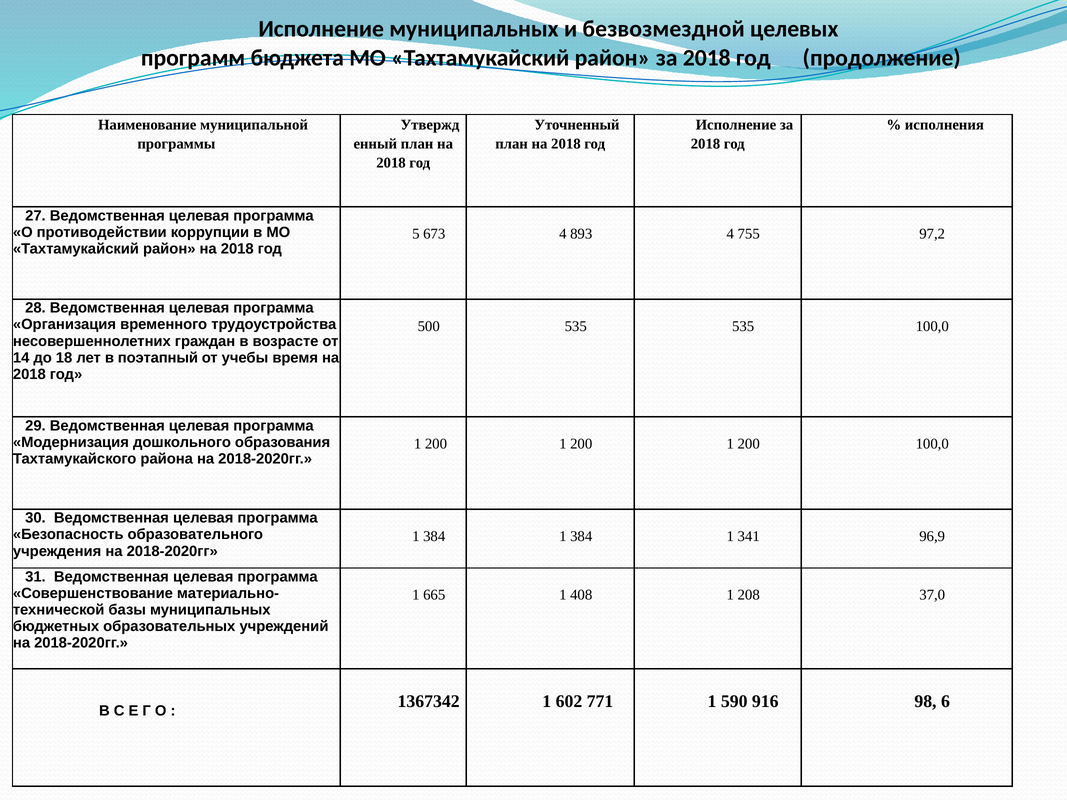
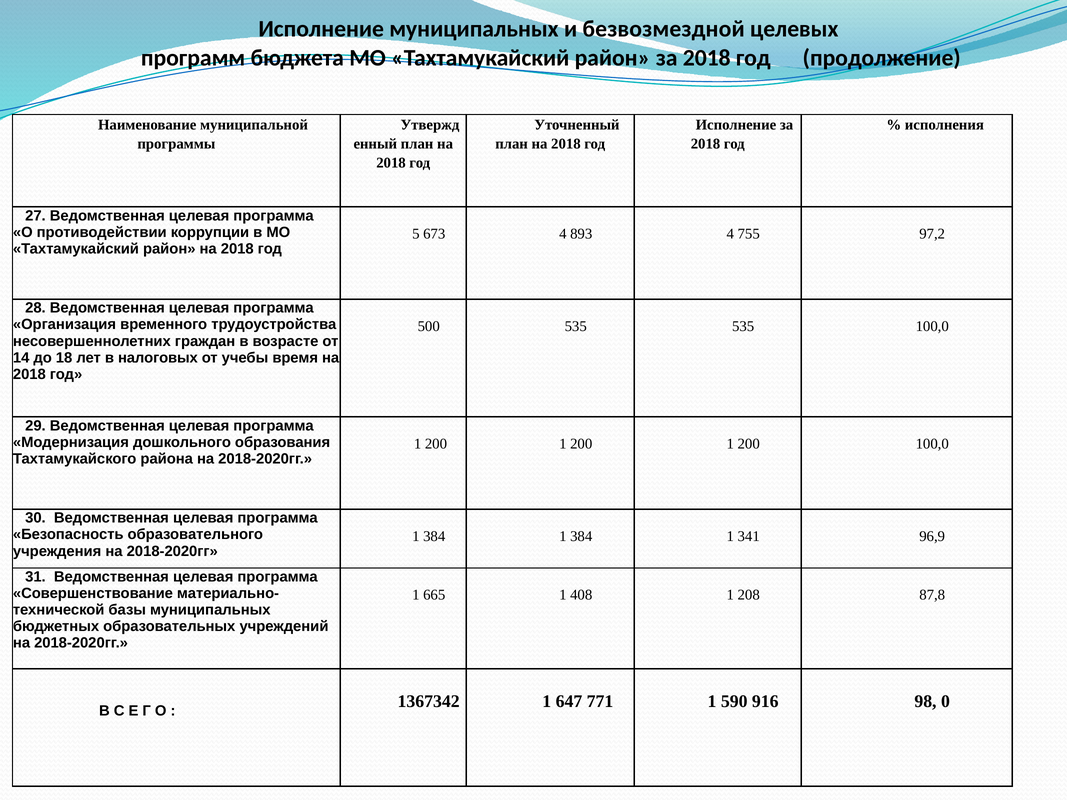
поэтапный: поэтапный -> налоговых
37,0: 37,0 -> 87,8
602: 602 -> 647
6: 6 -> 0
